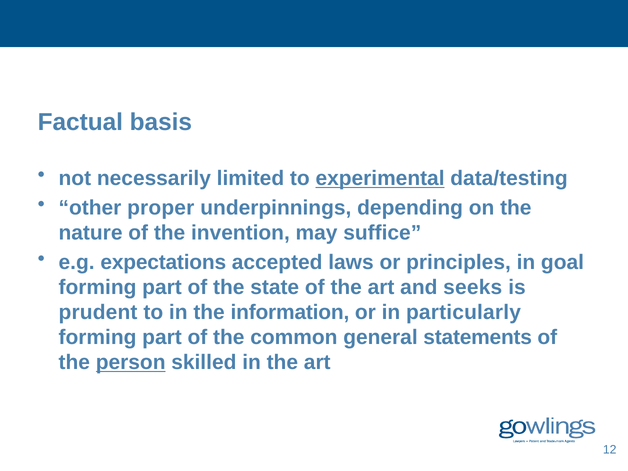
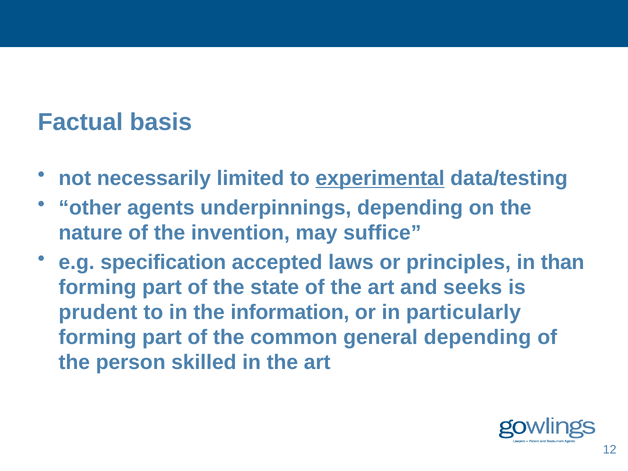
proper: proper -> agents
expectations: expectations -> specification
goal: goal -> than
general statements: statements -> depending
person underline: present -> none
